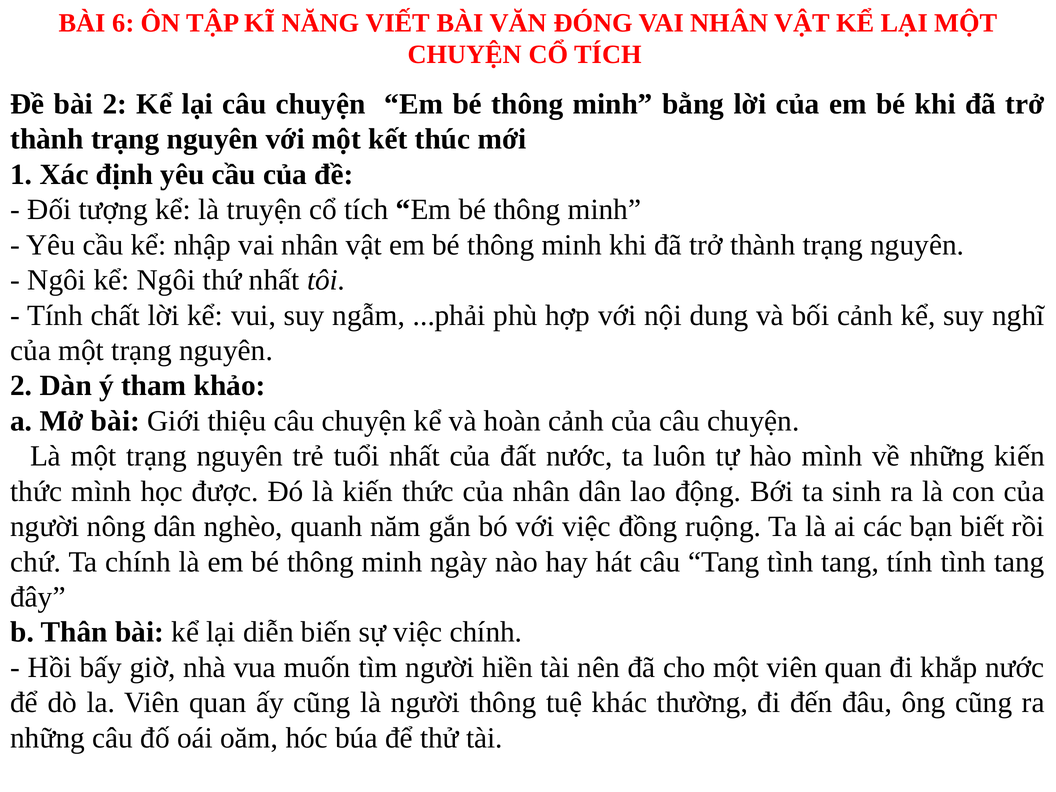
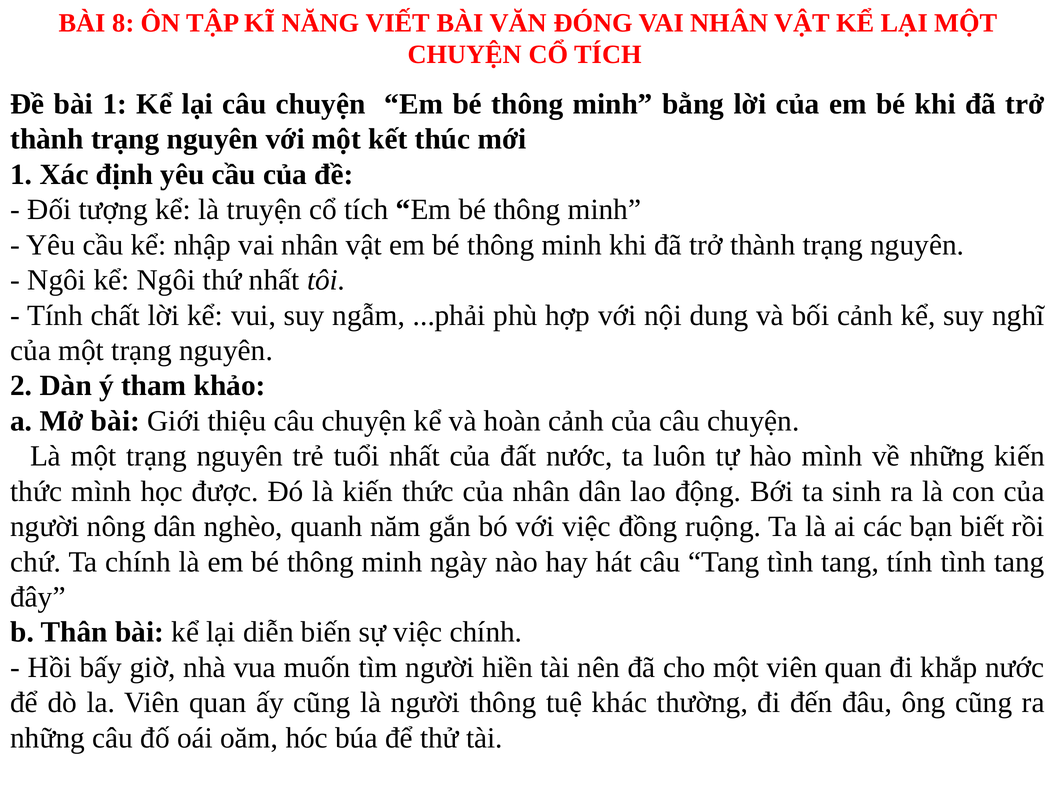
6: 6 -> 8
bài 2: 2 -> 1
